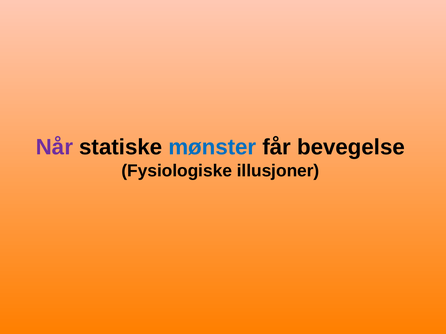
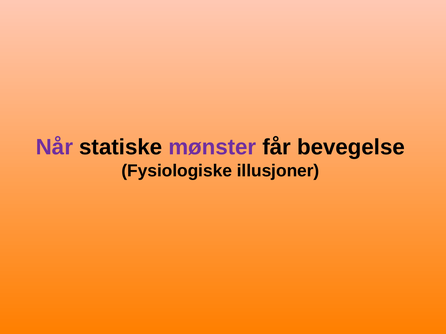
mønster colour: blue -> purple
